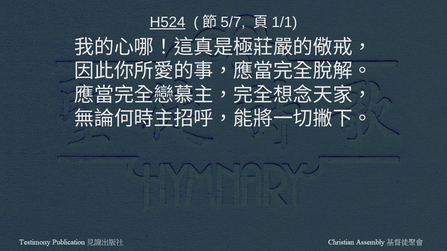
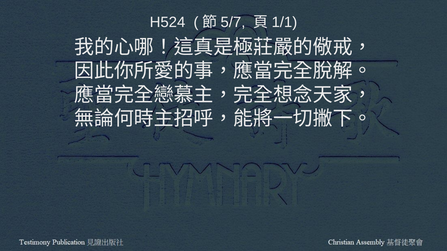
H524 underline: present -> none
